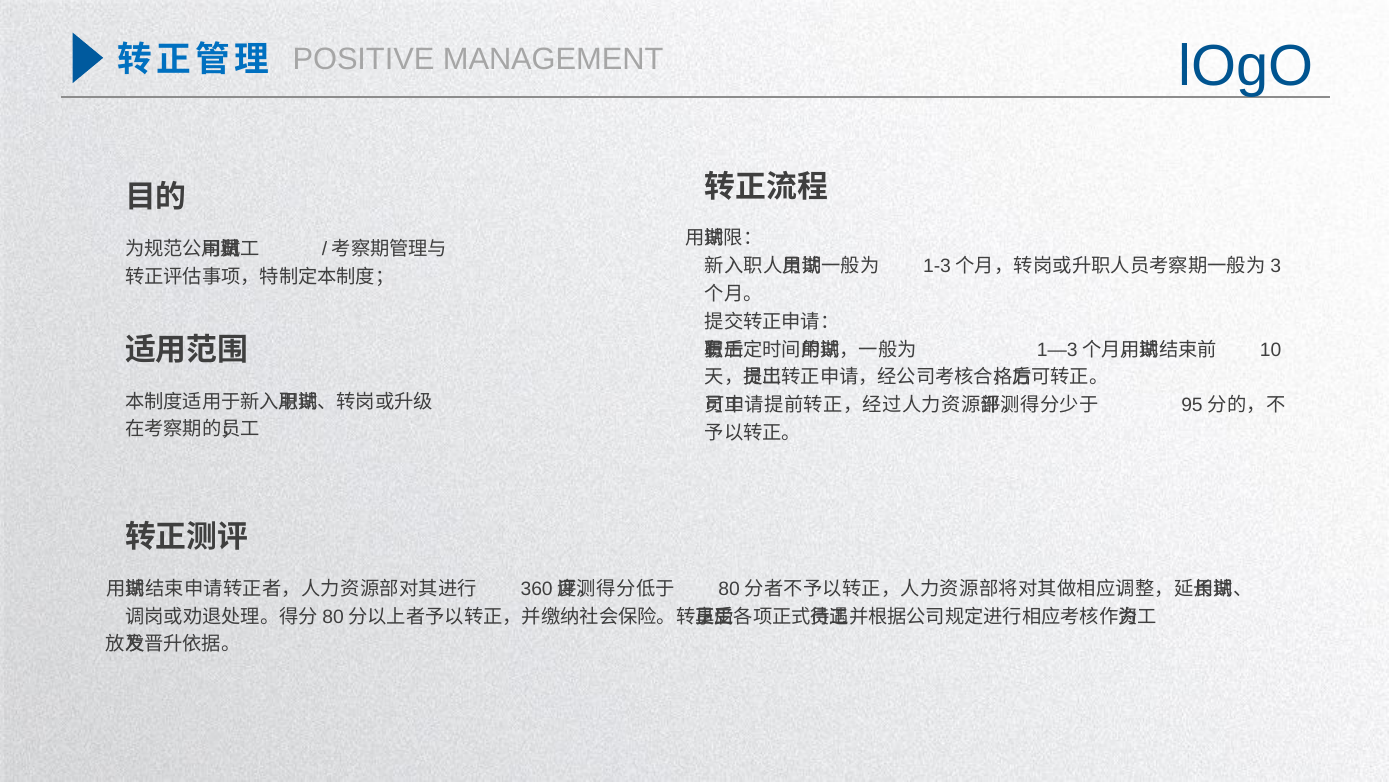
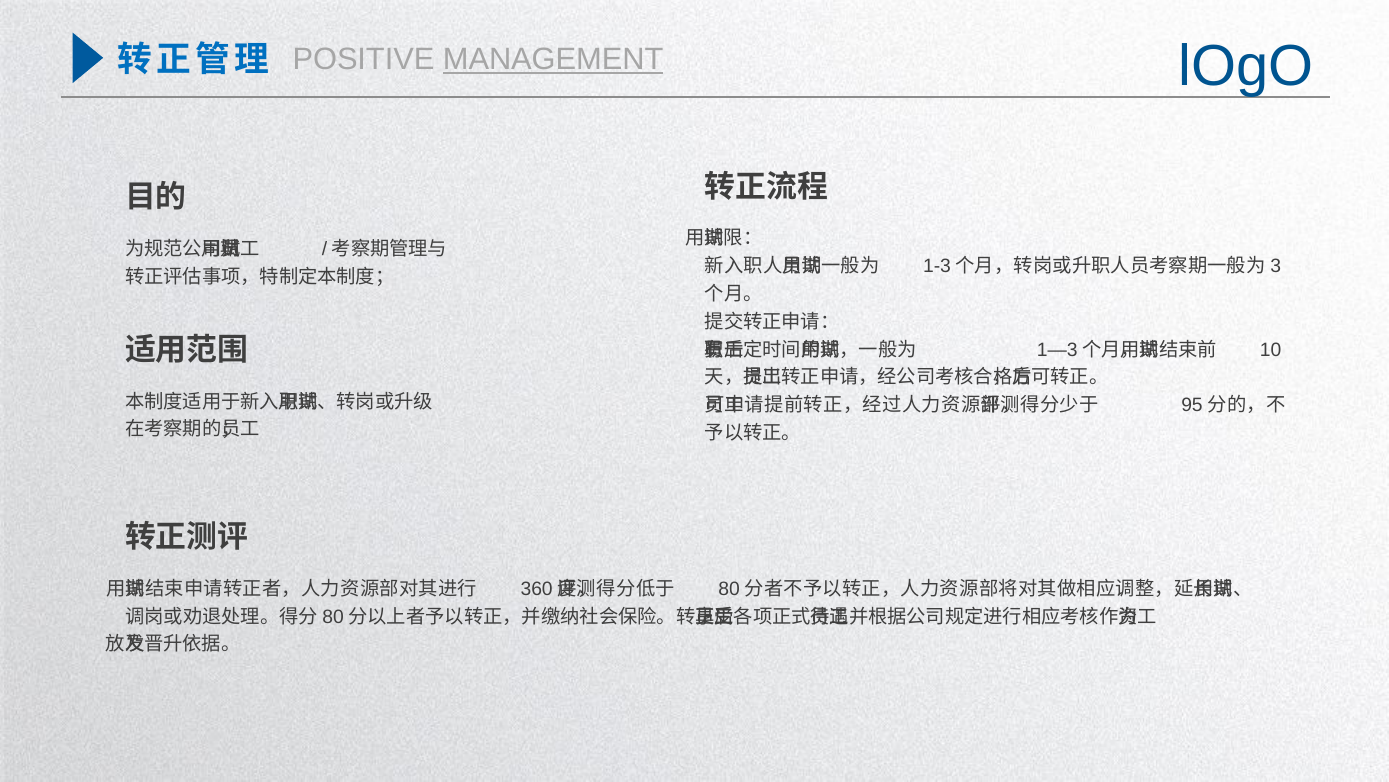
MANAGEMENT underline: none -> present
